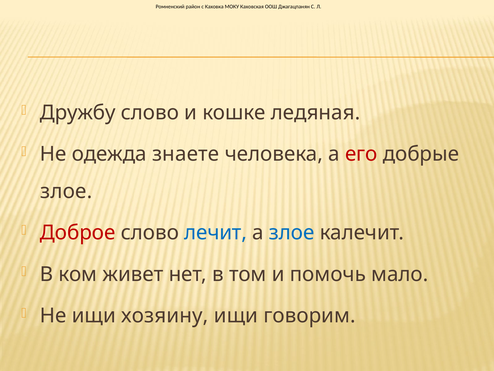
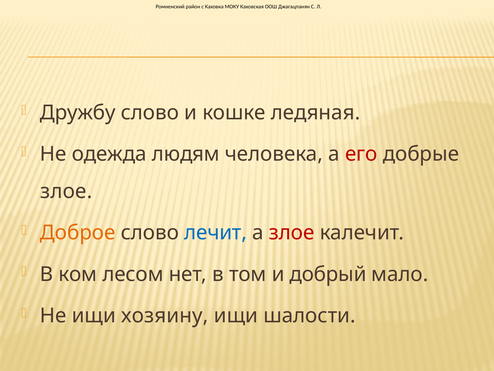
знаете: знаете -> людям
Доброе colour: red -> orange
злое at (292, 232) colour: blue -> red
живет: живет -> лесом
помочь: помочь -> добрый
говорим: говорим -> шалости
